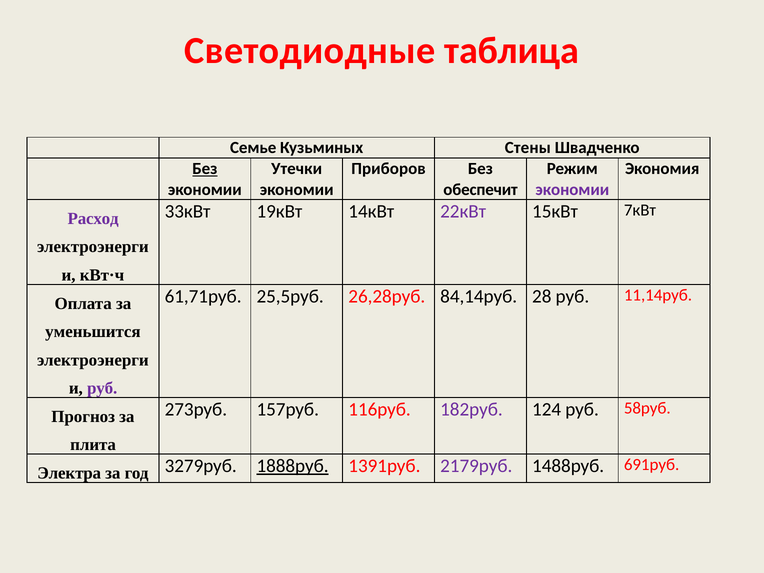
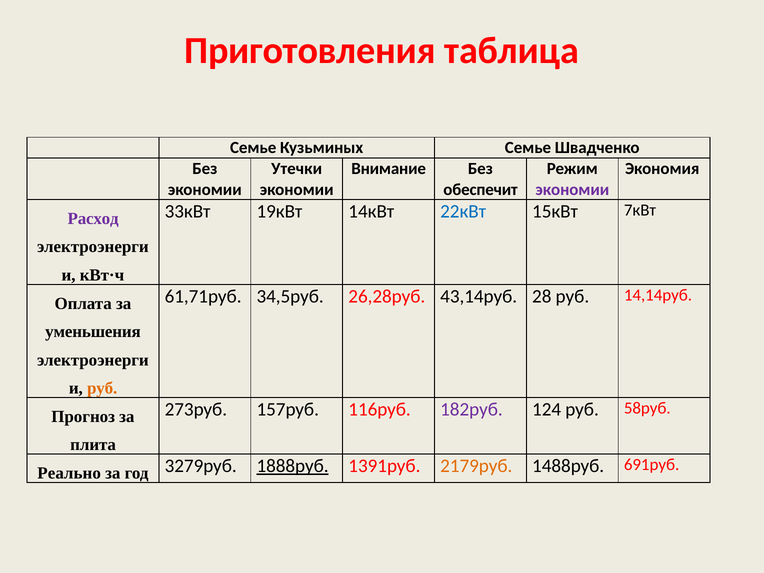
Светодиодные: Светодиодные -> Приготовления
Кузьминых Стены: Стены -> Семье
Без at (205, 169) underline: present -> none
Приборов: Приборов -> Внимание
22кВт colour: purple -> blue
25,5руб: 25,5руб -> 34,5руб
84,14руб: 84,14руб -> 43,14руб
11,14руб: 11,14руб -> 14,14руб
уменьшится: уменьшится -> уменьшения
руб at (102, 388) colour: purple -> orange
Электра: Электра -> Реально
2179руб colour: purple -> orange
